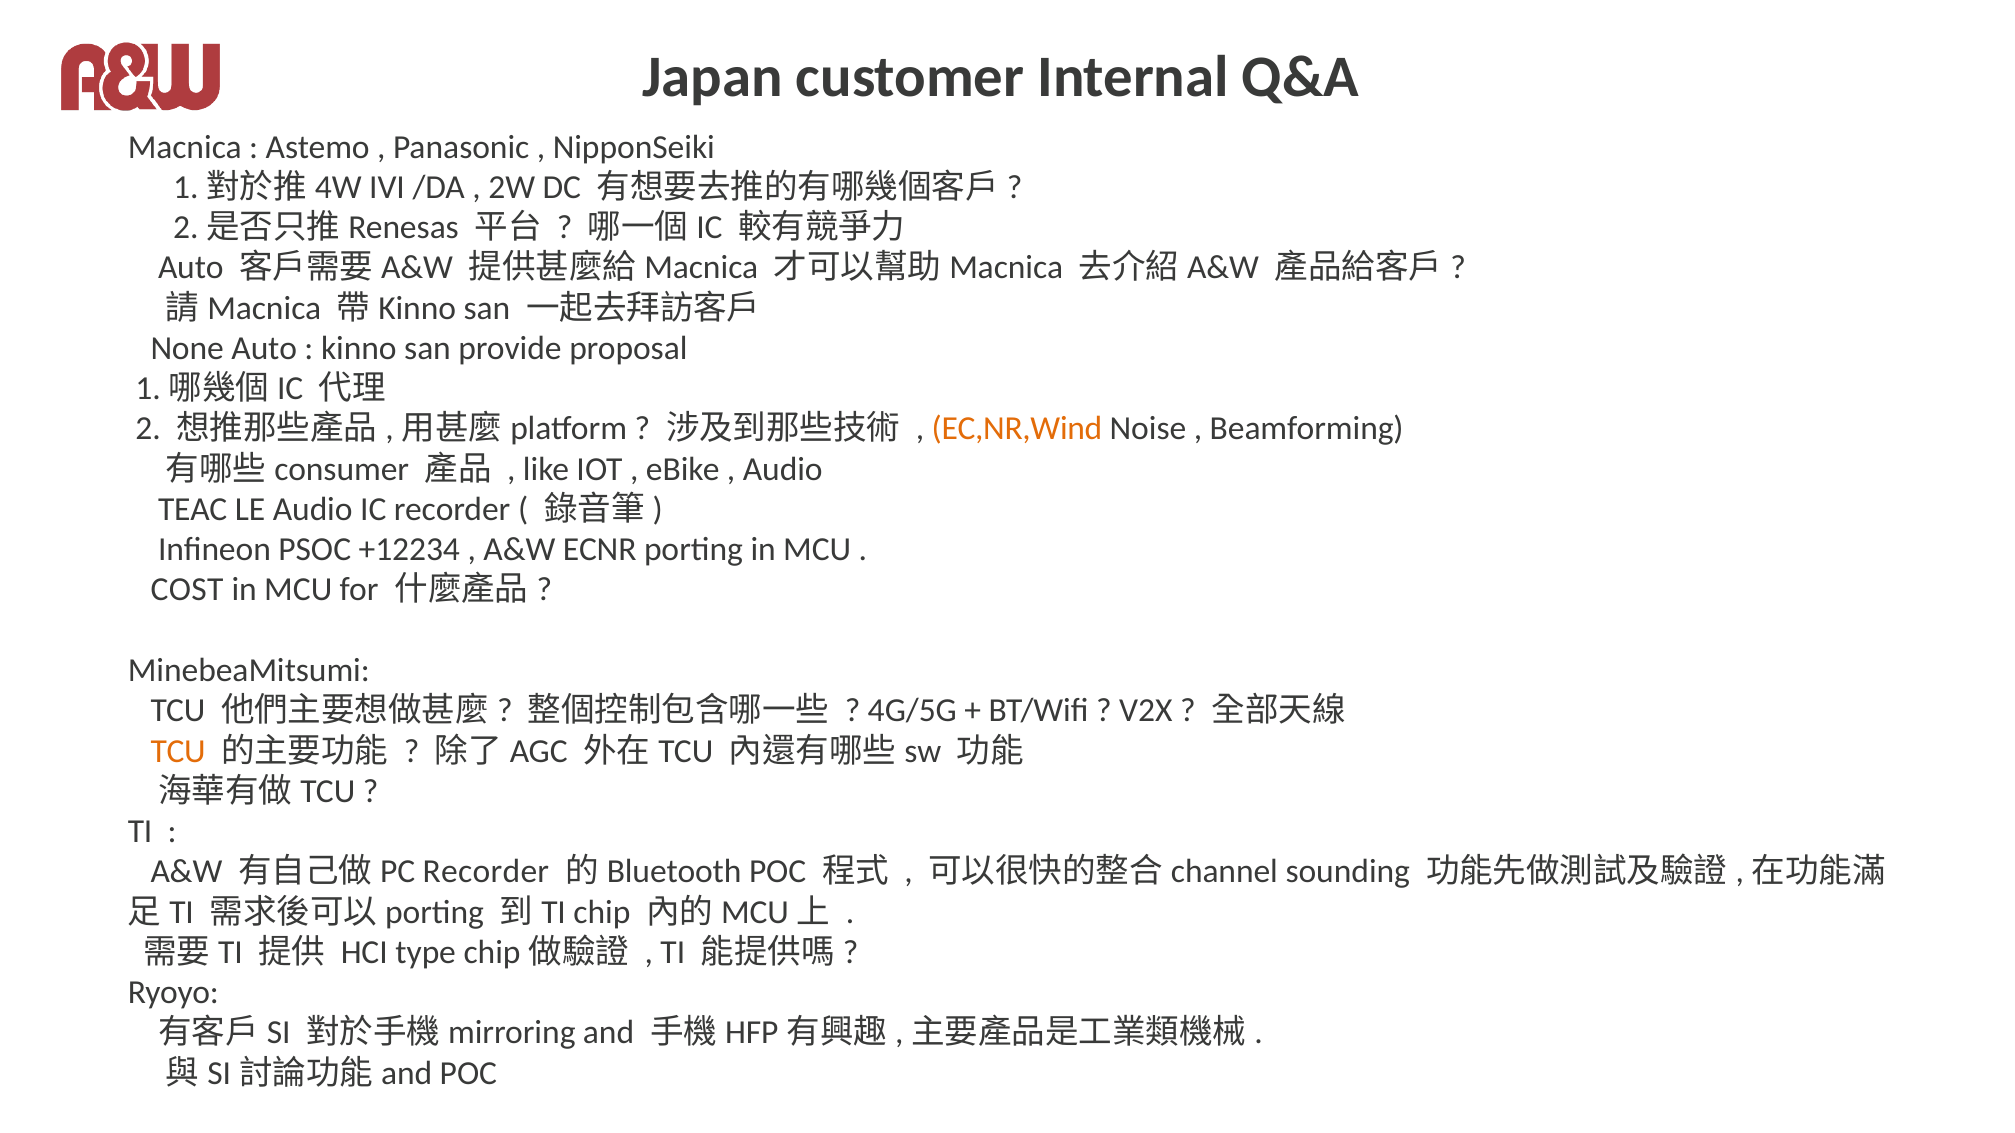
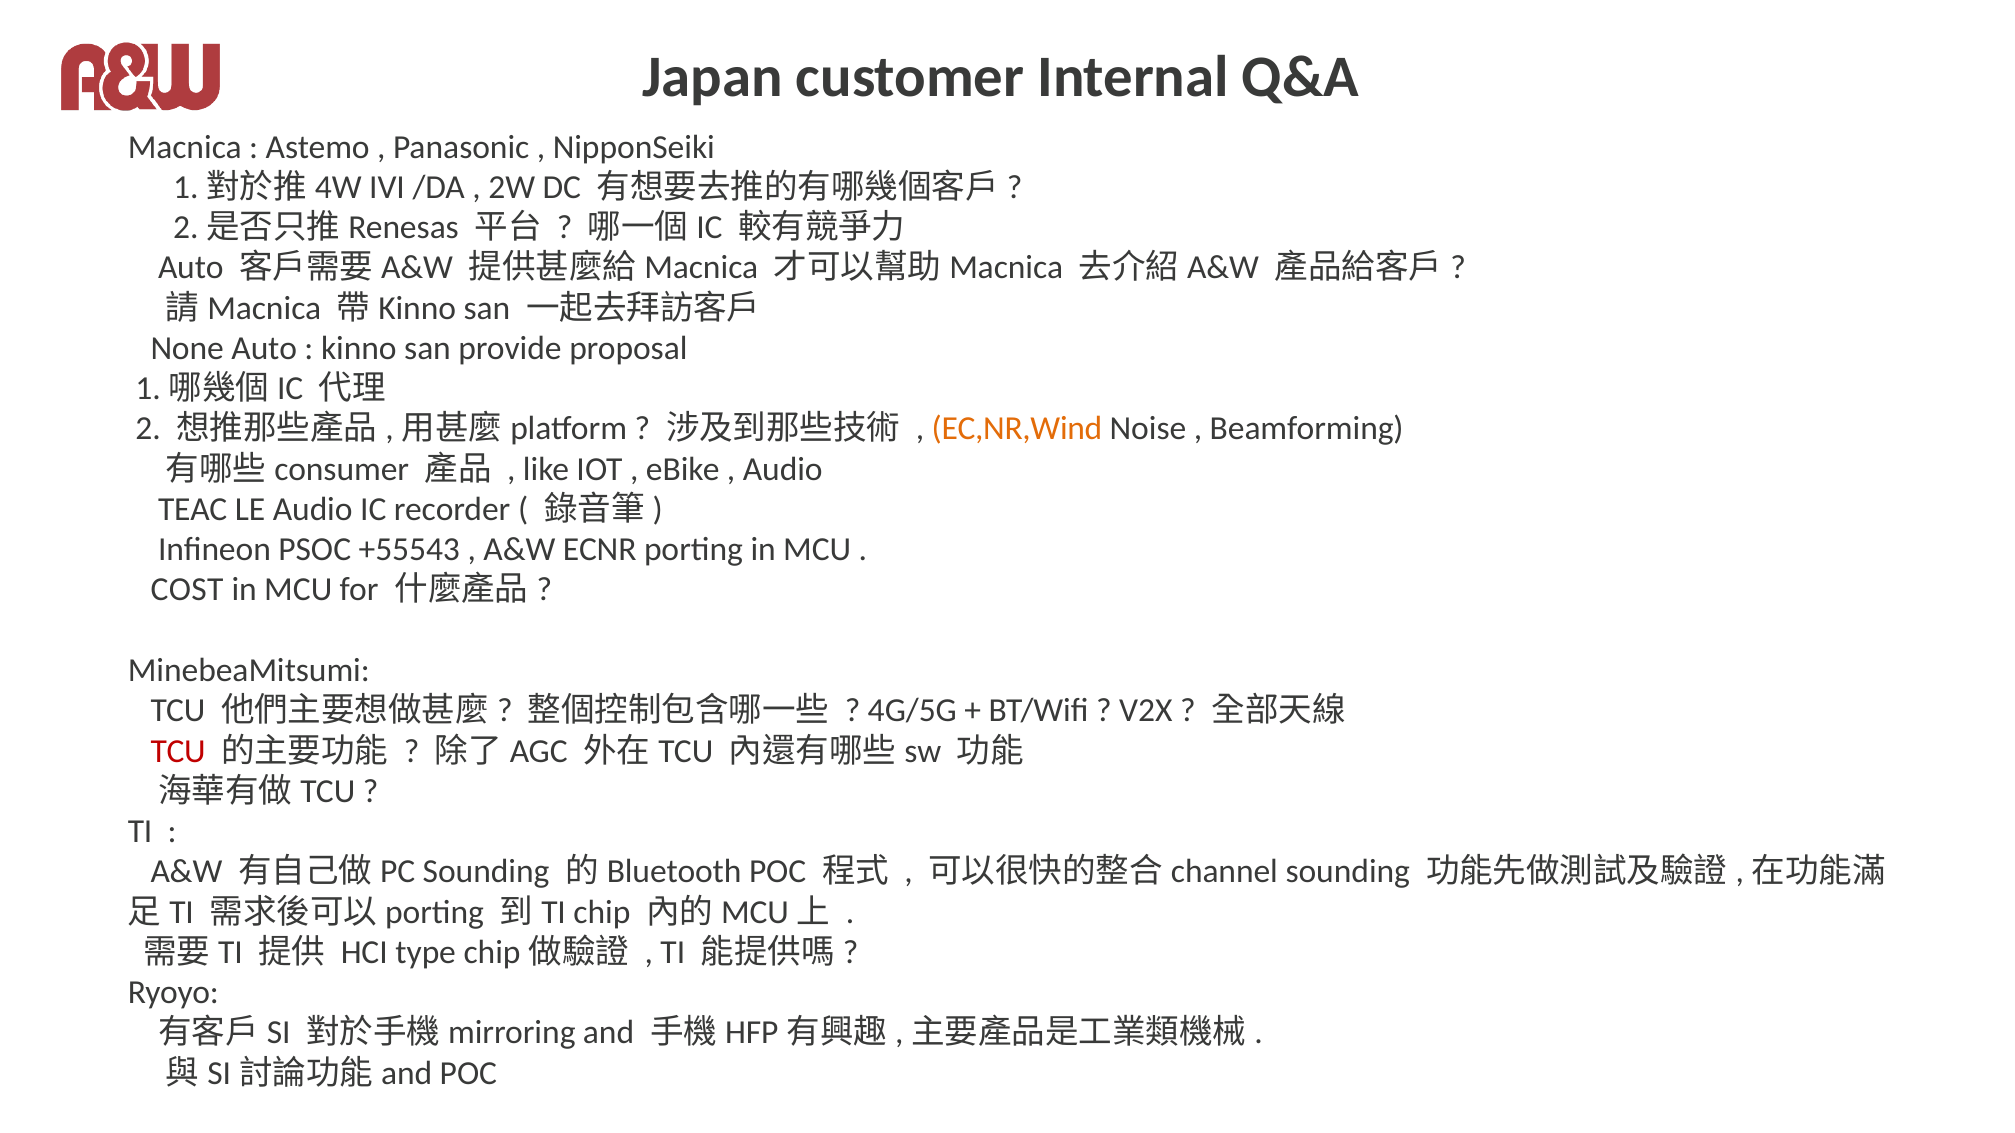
+12234: +12234 -> +55543
TCU at (178, 751) colour: orange -> red
Recorder at (486, 872): Recorder -> Sounding
